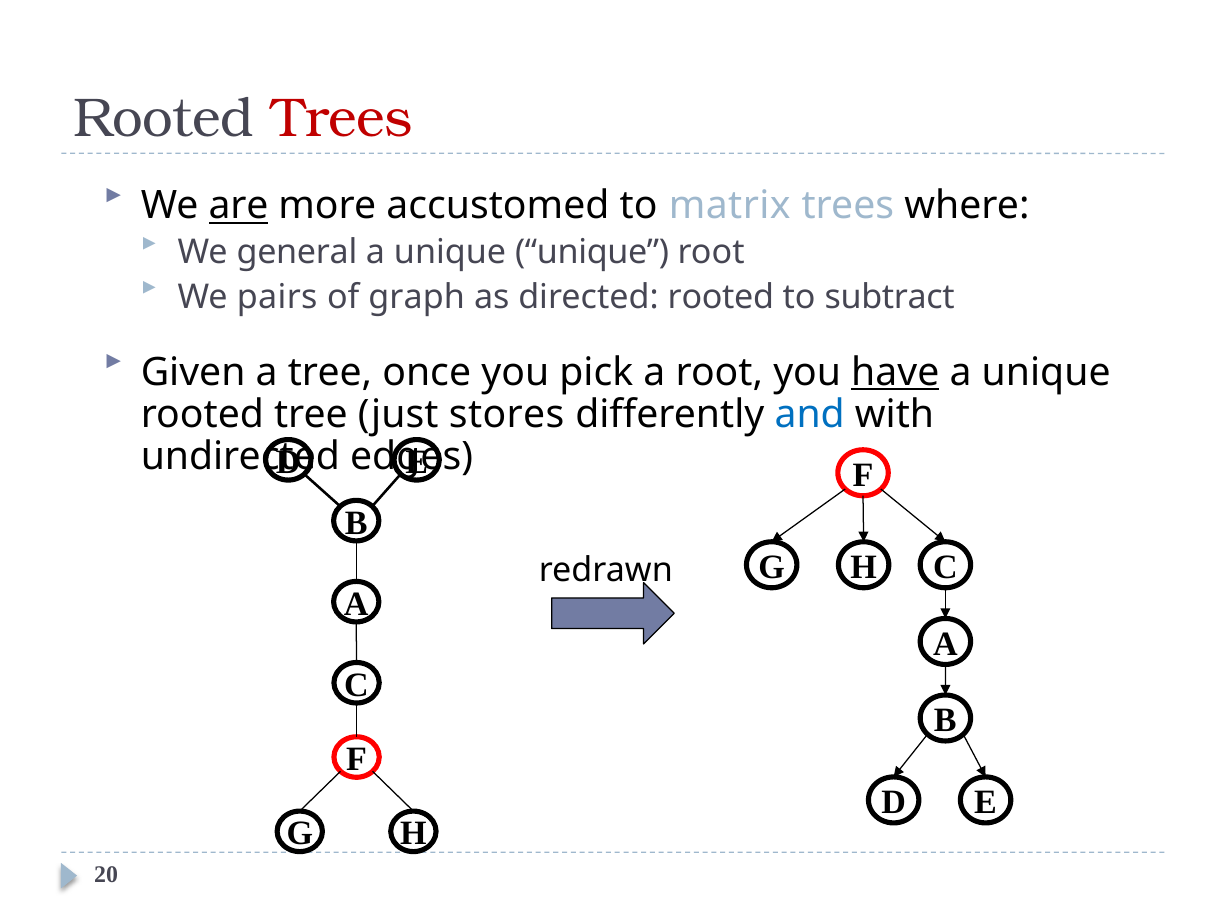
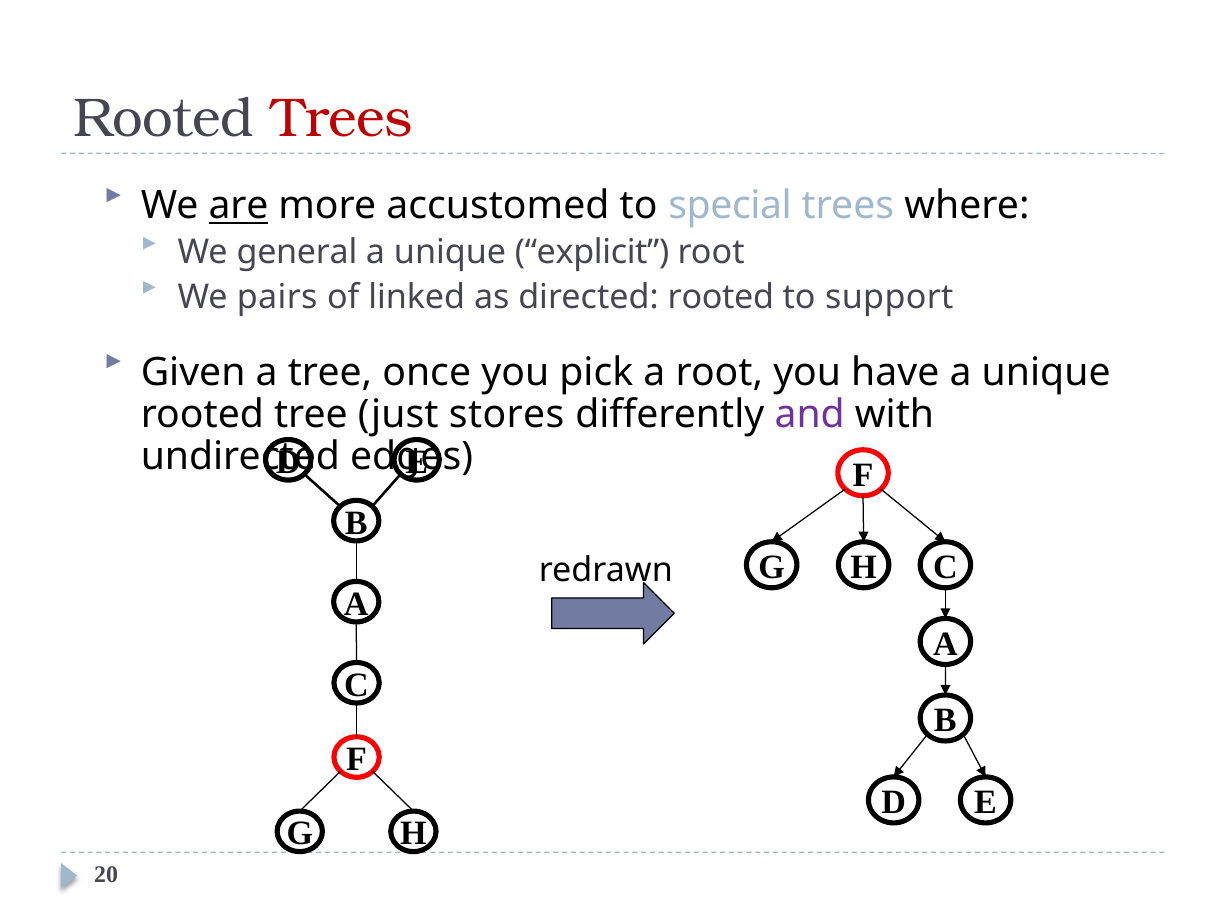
matrix: matrix -> special
unique unique: unique -> explicit
graph: graph -> linked
subtract: subtract -> support
have underline: present -> none
and colour: blue -> purple
